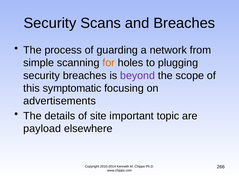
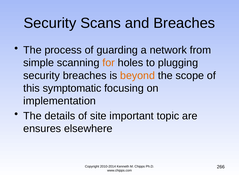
beyond colour: purple -> orange
advertisements: advertisements -> implementation
payload: payload -> ensures
